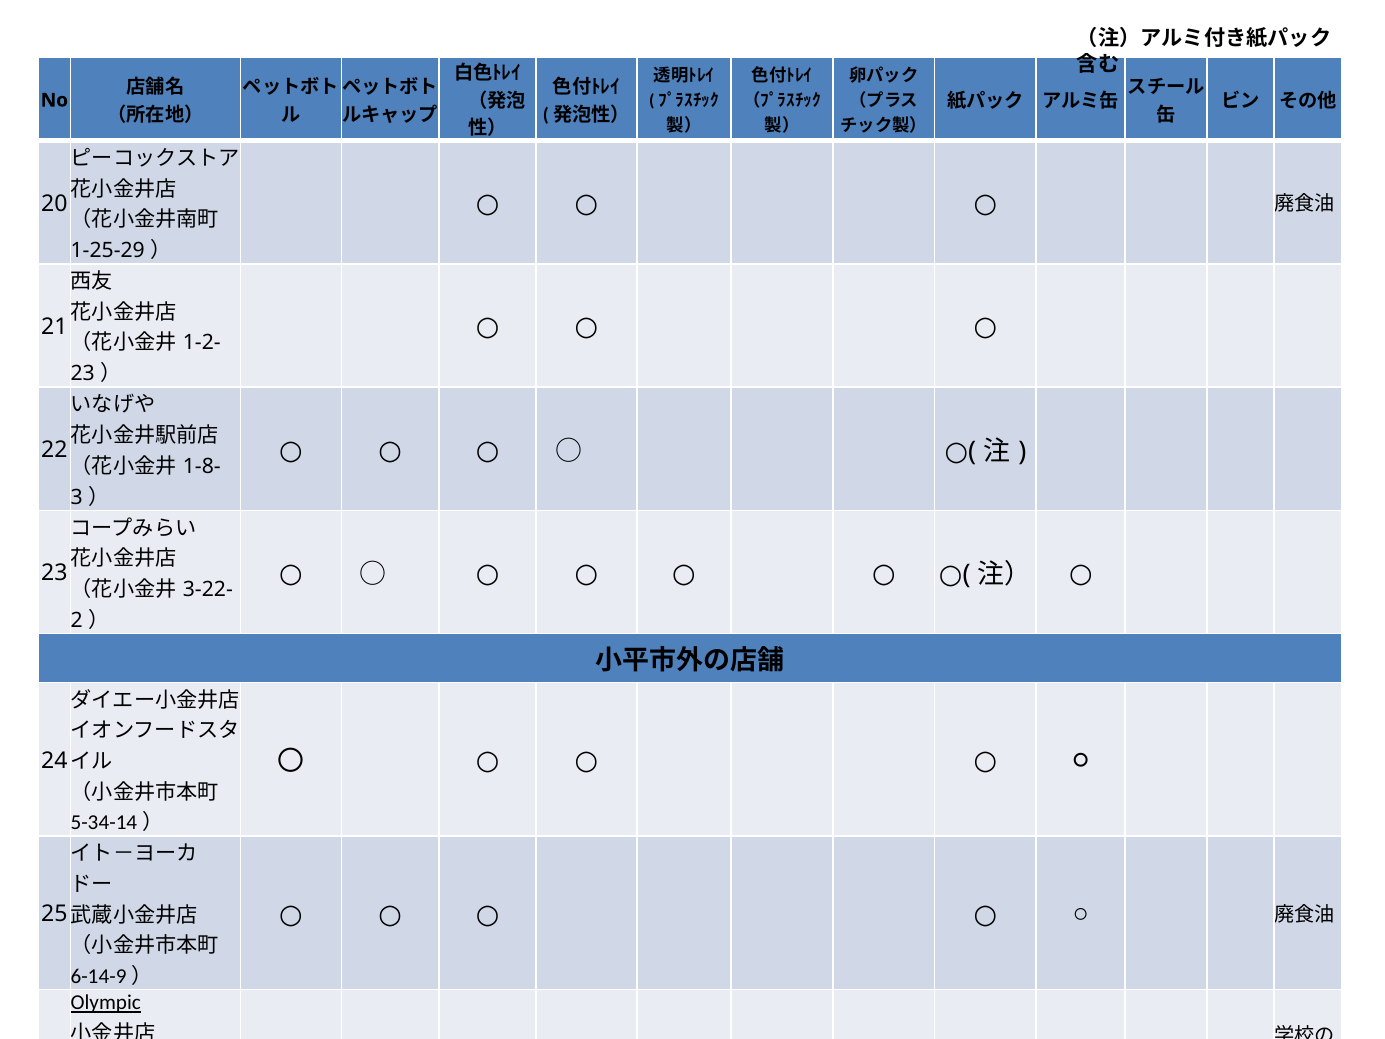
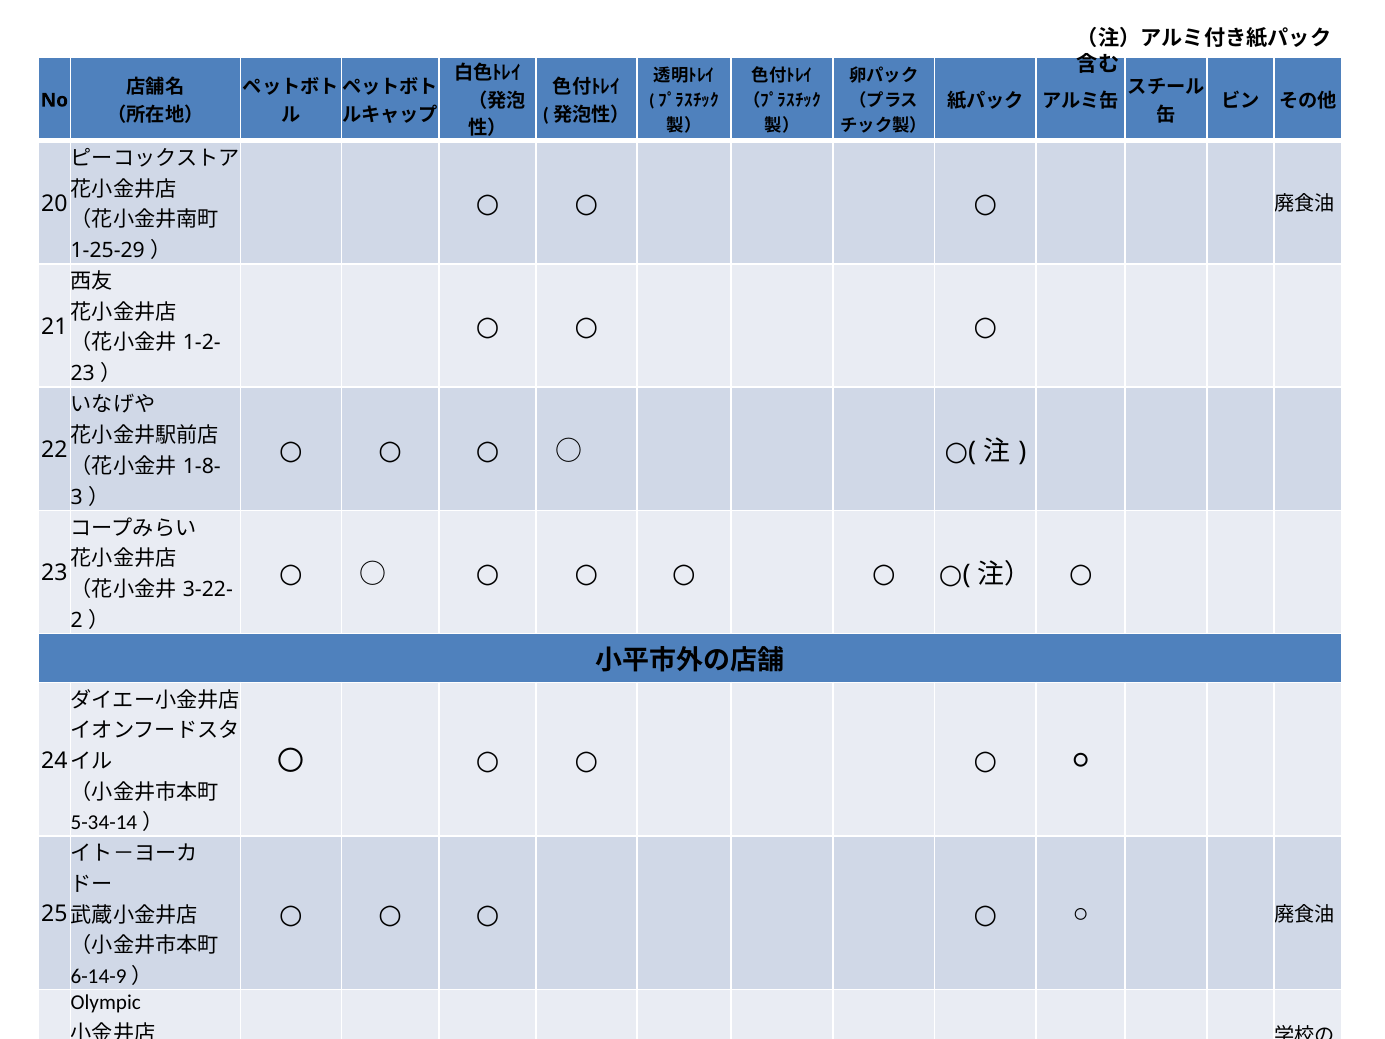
Olympic underline: present -> none
